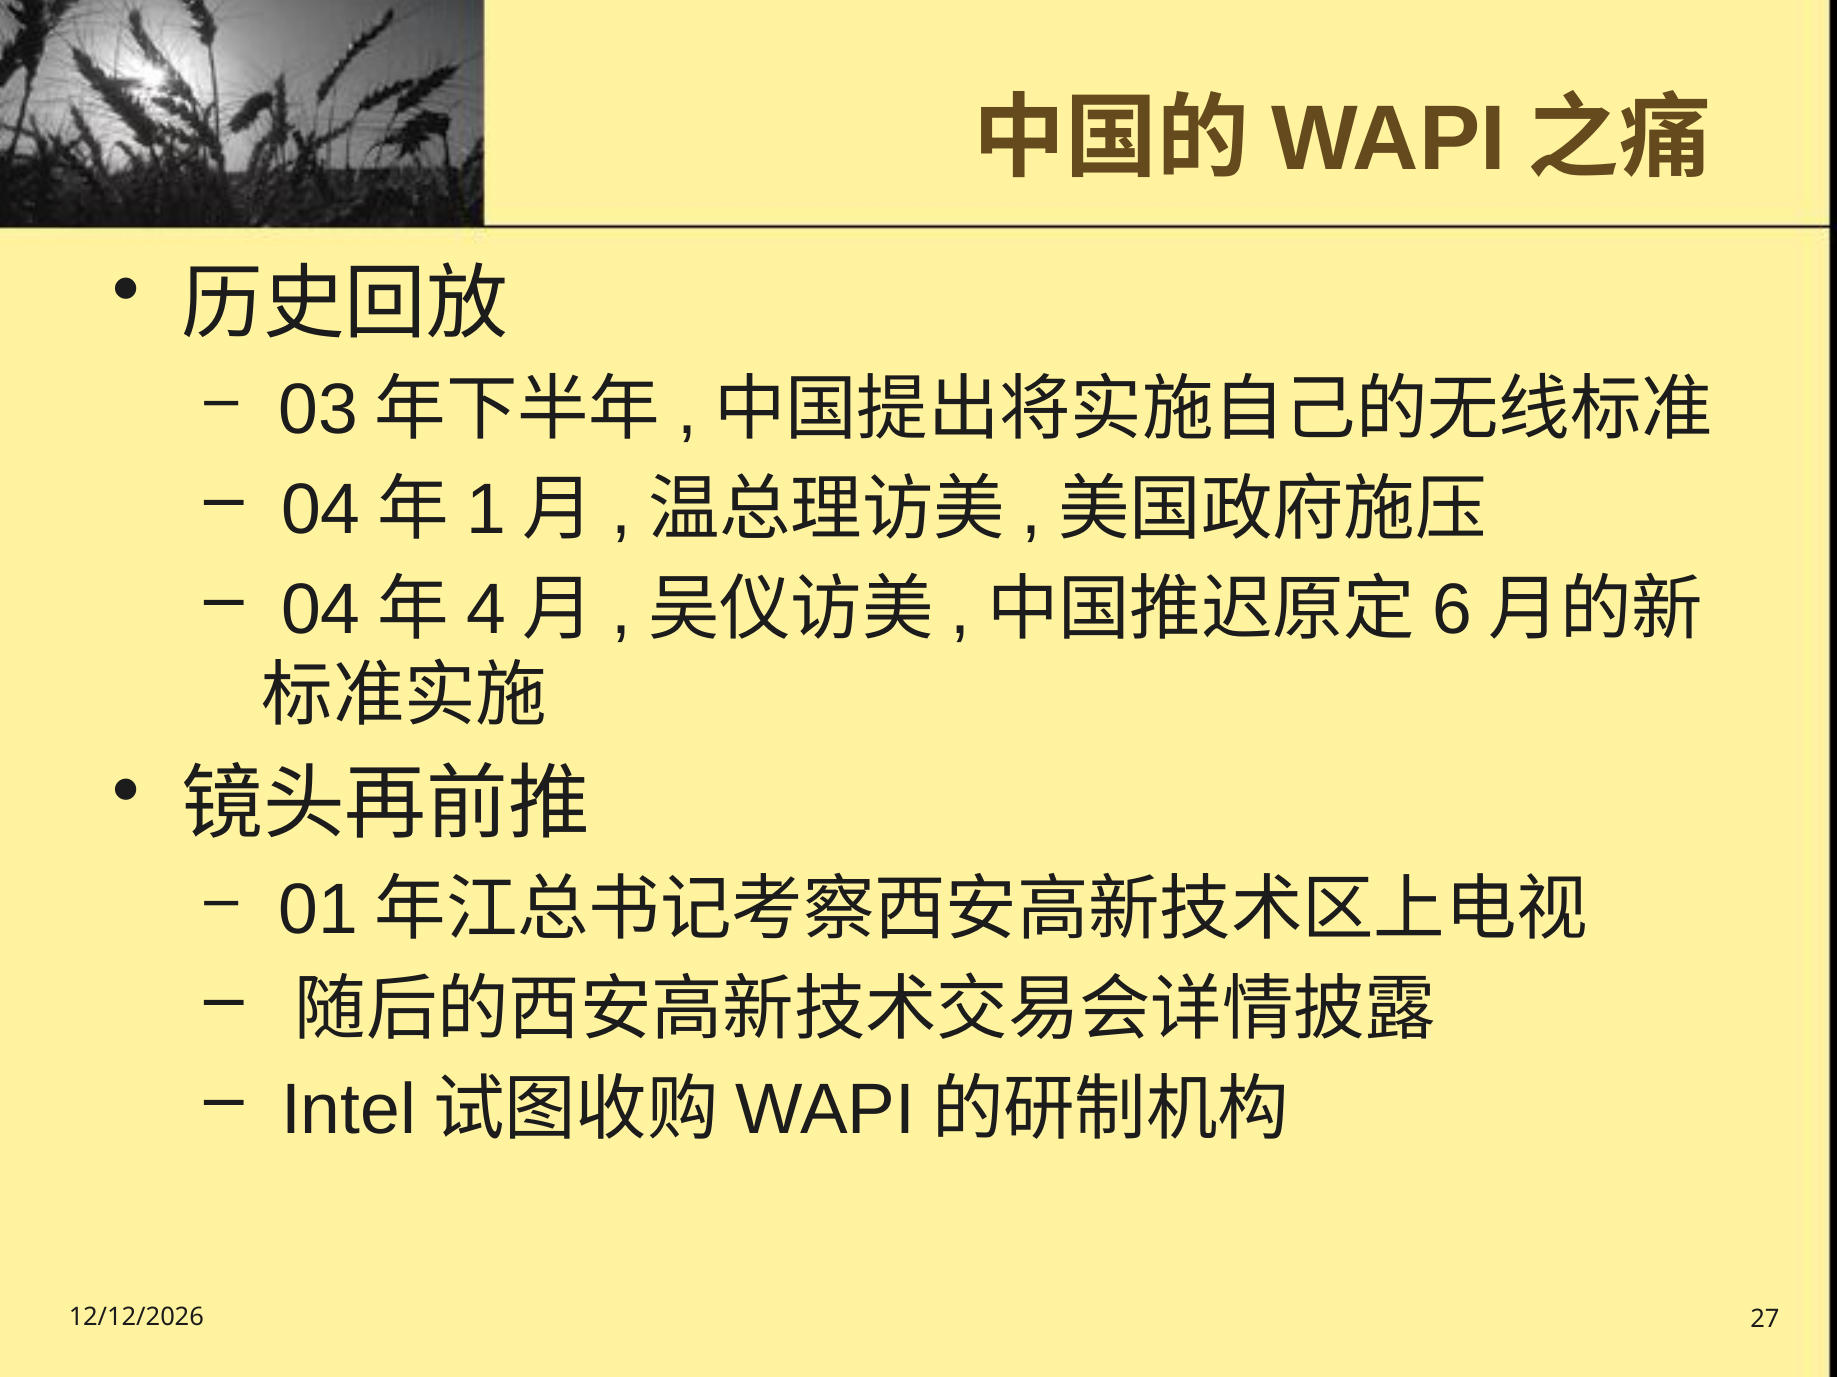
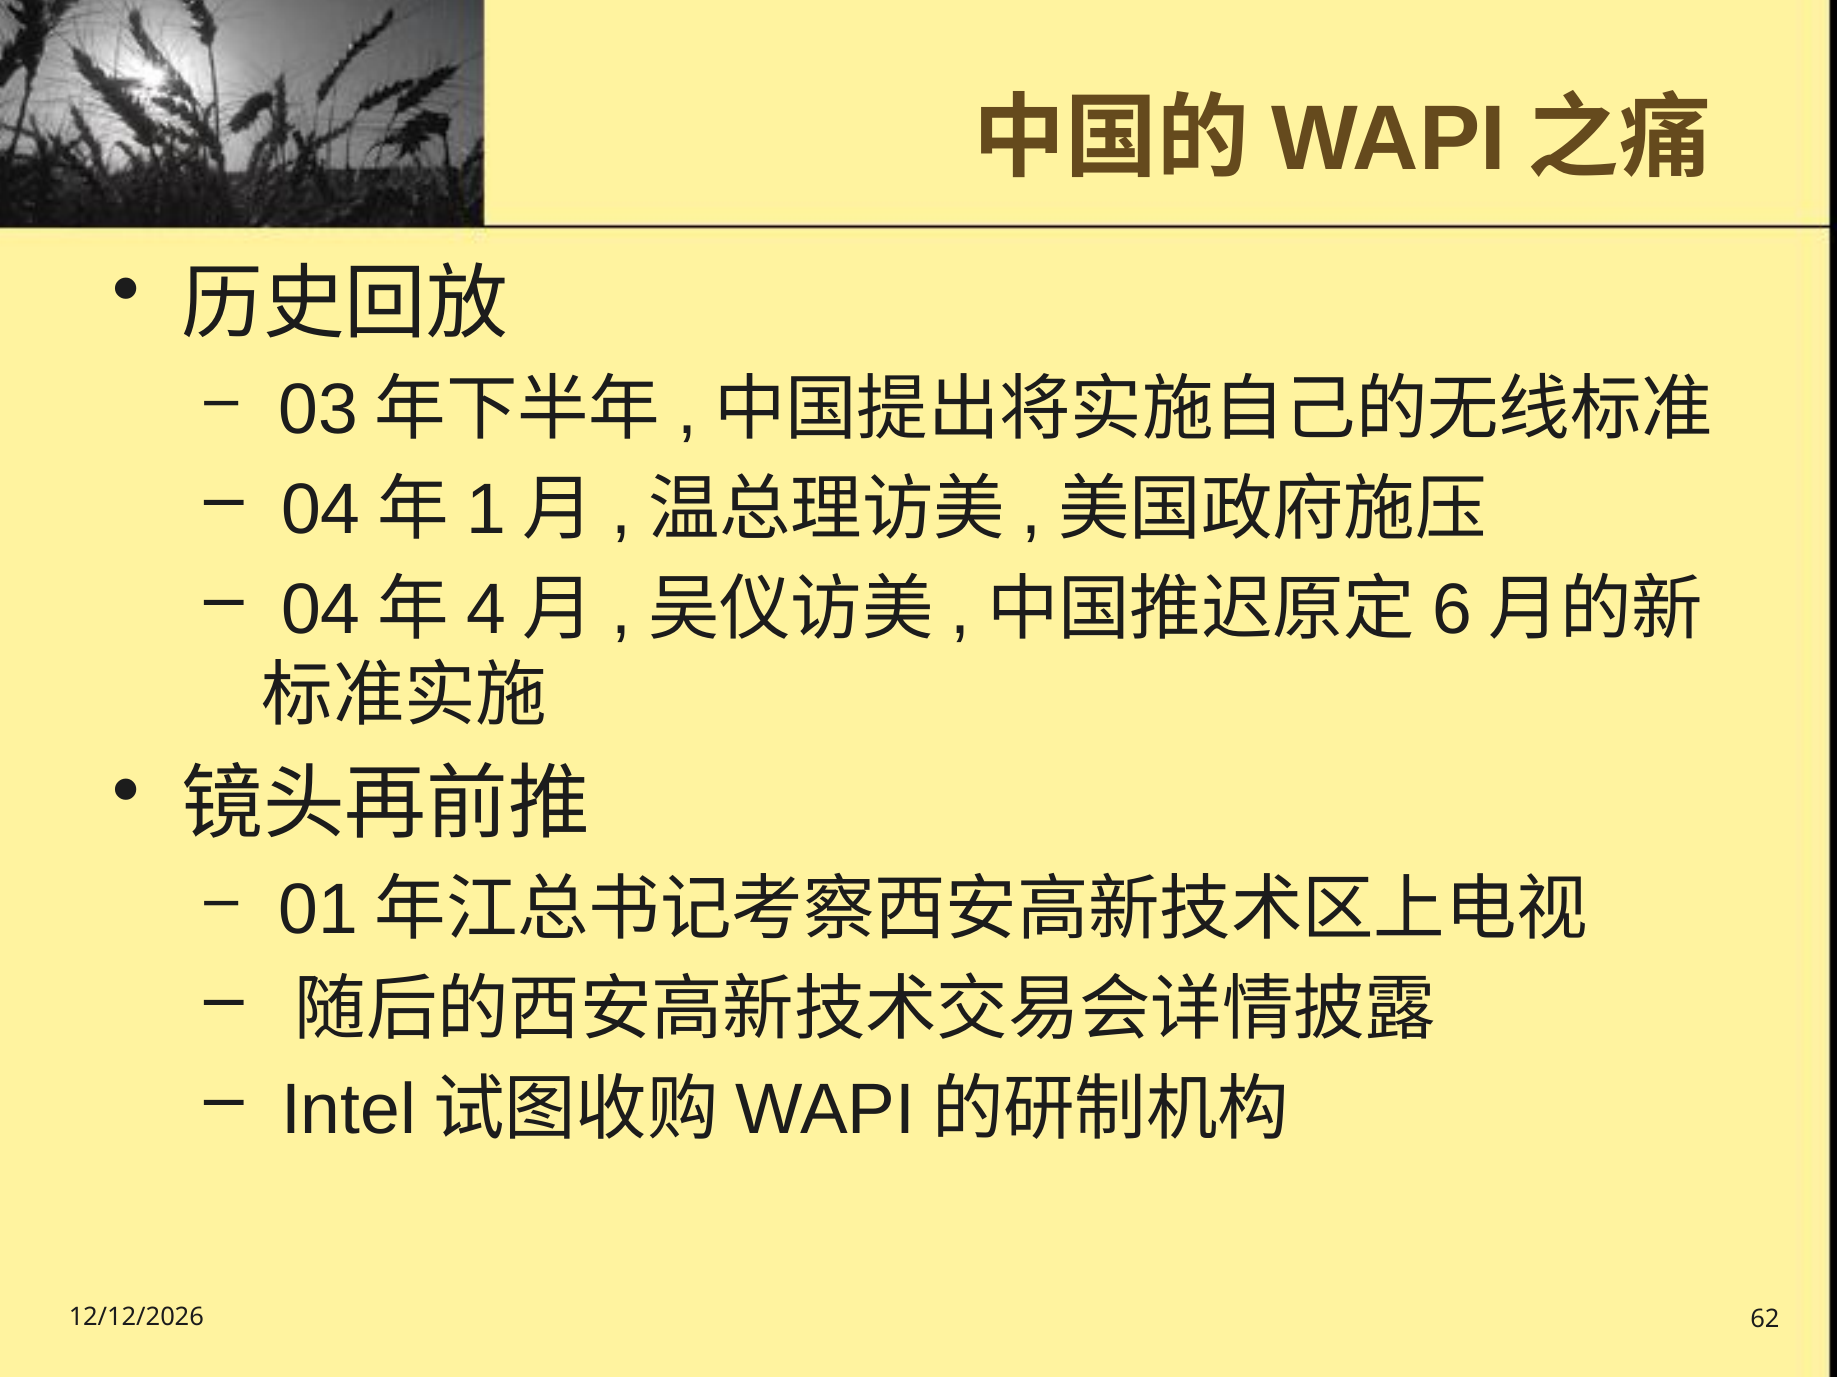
27: 27 -> 62
